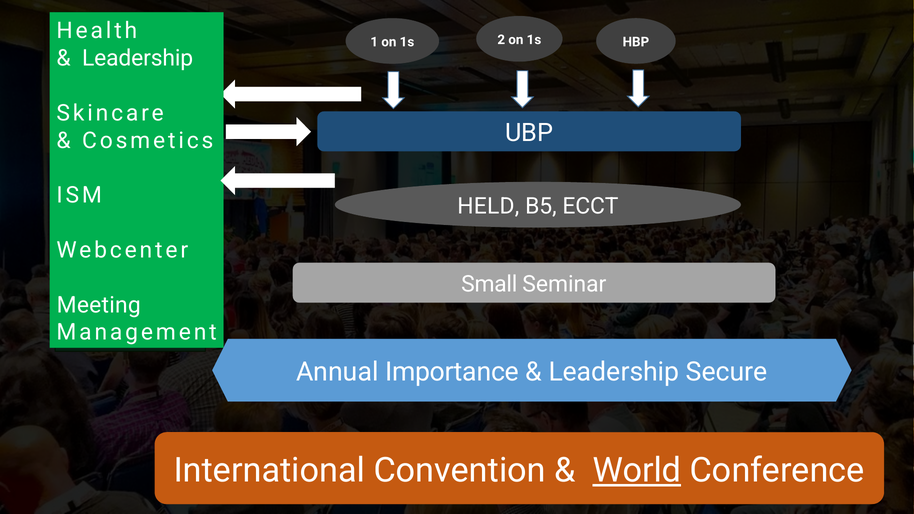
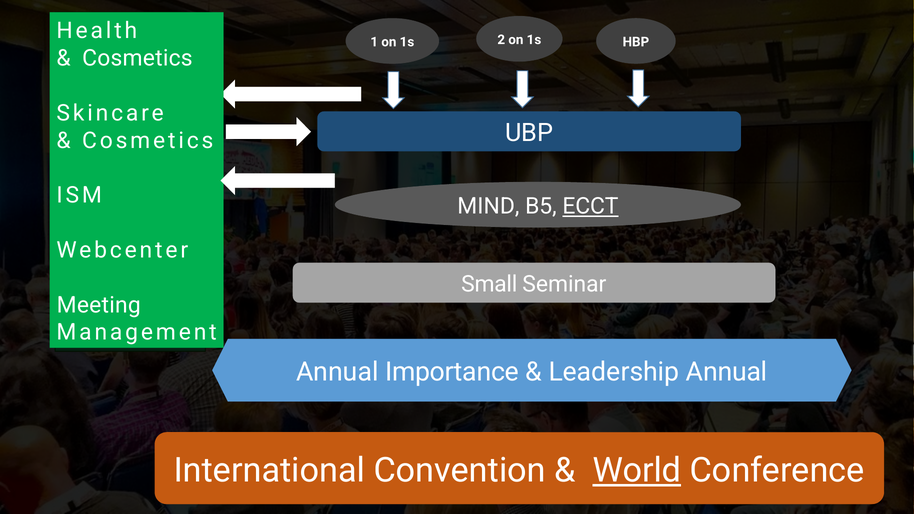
Leadership at (138, 58): Leadership -> Cosmetics
HELD: HELD -> MIND
ECCT underline: none -> present
Leadership Secure: Secure -> Annual
